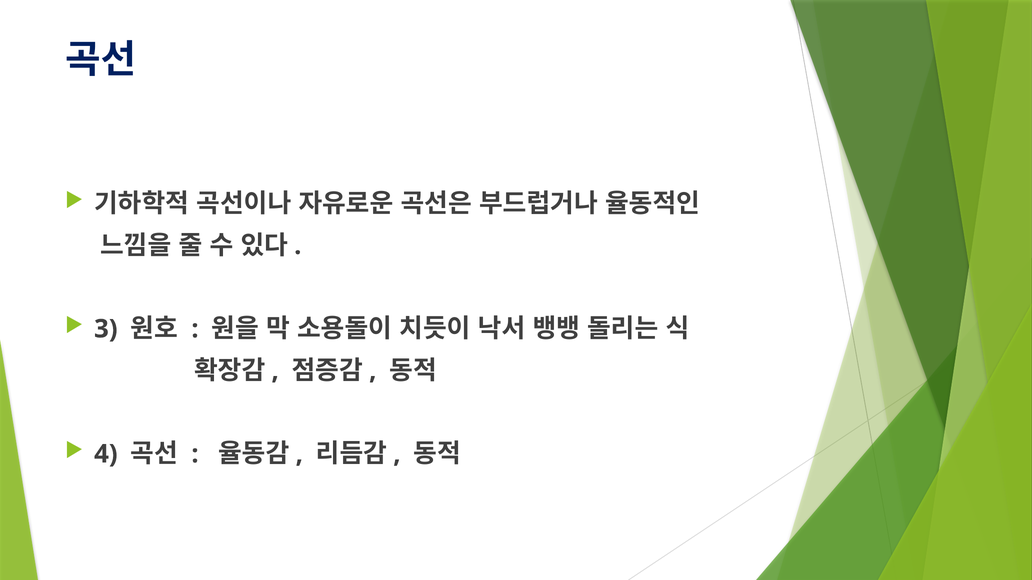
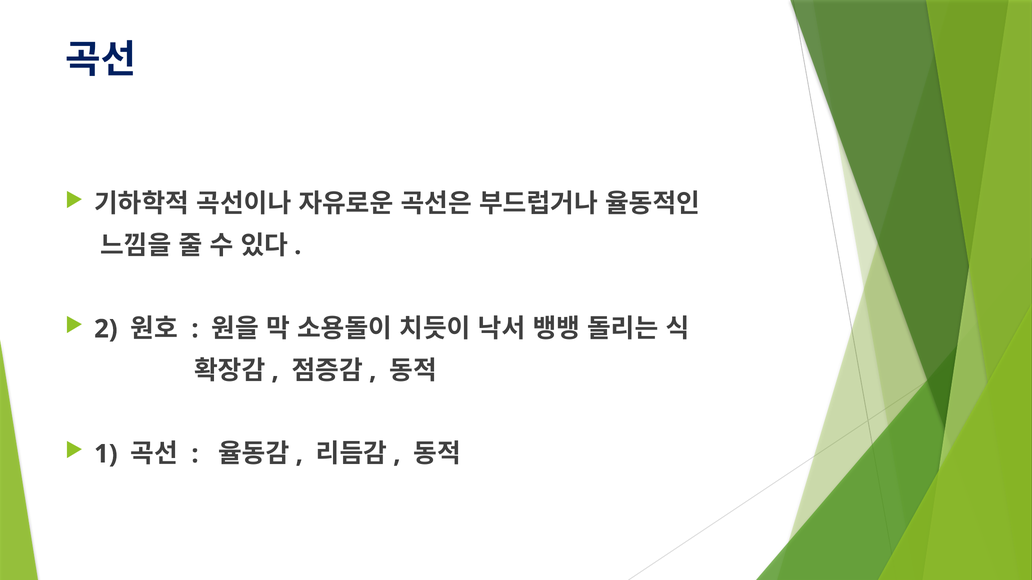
3: 3 -> 2
4: 4 -> 1
